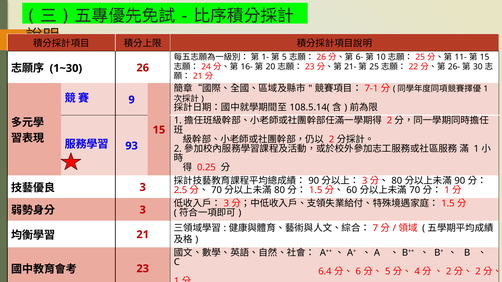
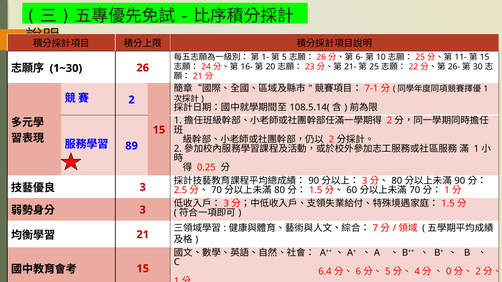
9 at (132, 100): 9 -> 2
93: 93 -> 89
23 at (143, 269): 23 -> 15
2 at (449, 272): 2 -> 0
